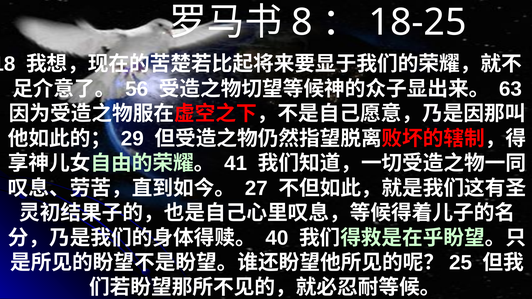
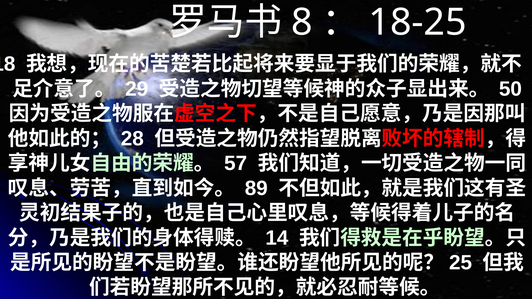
56: 56 -> 29
63: 63 -> 50
29: 29 -> 28
41: 41 -> 57
27: 27 -> 89
40: 40 -> 14
